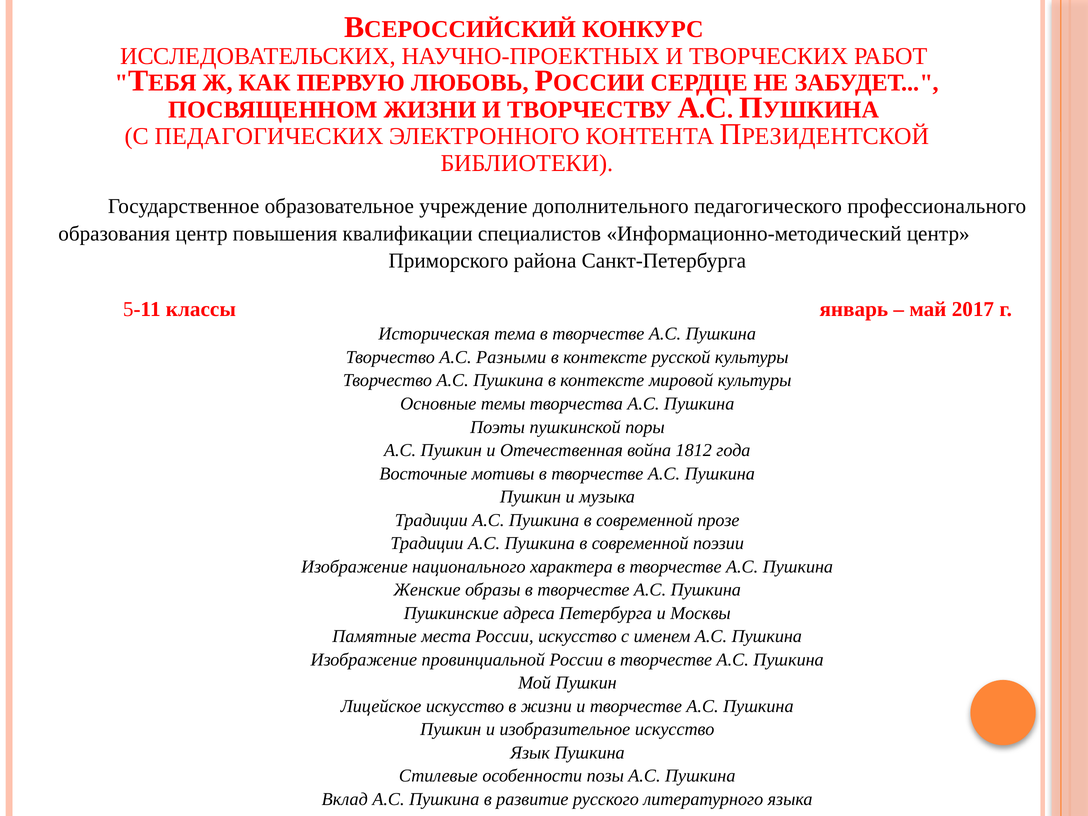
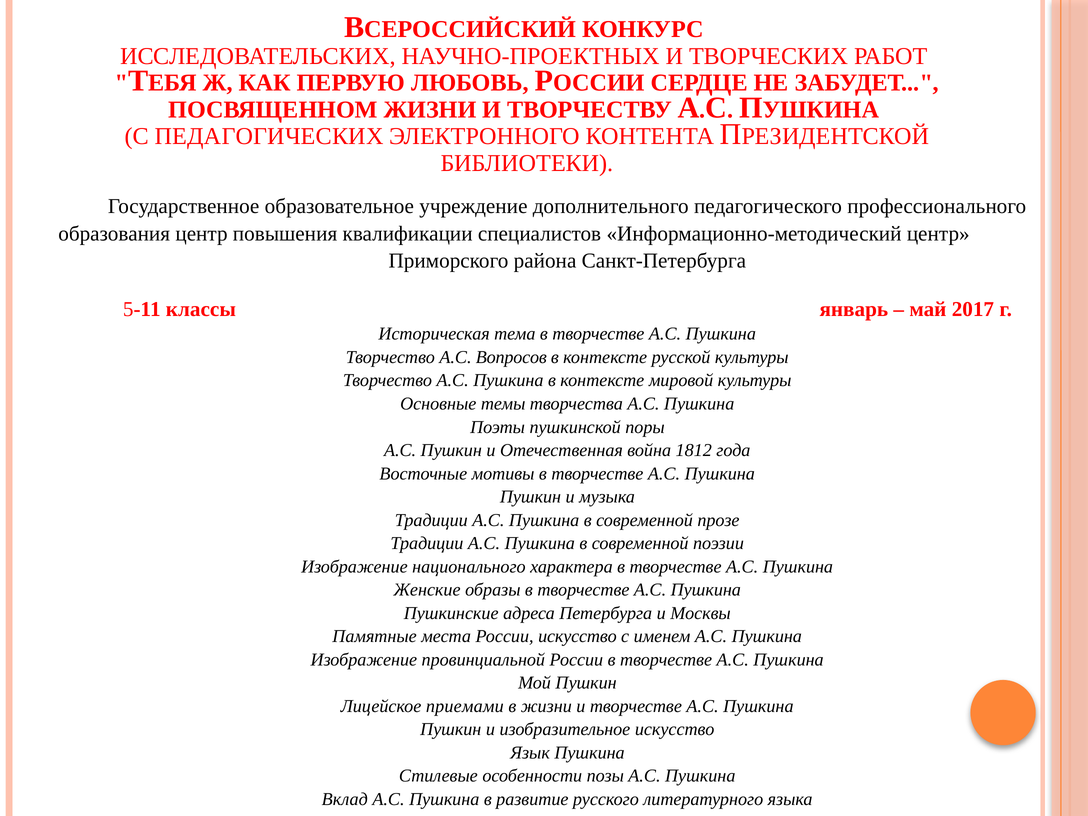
Разными: Разными -> Вопросов
Лицейское искусство: искусство -> приемами
